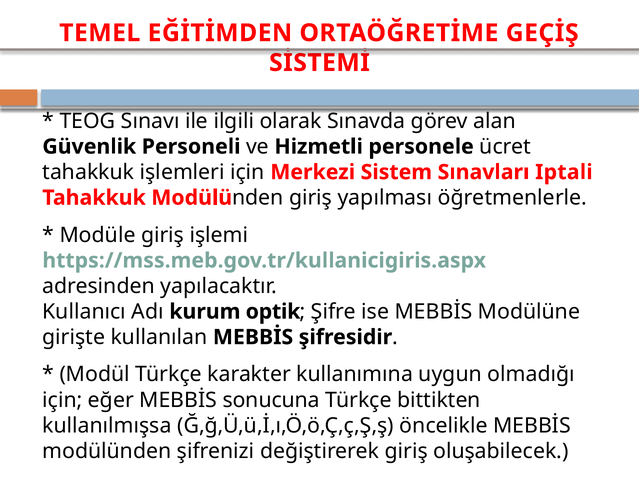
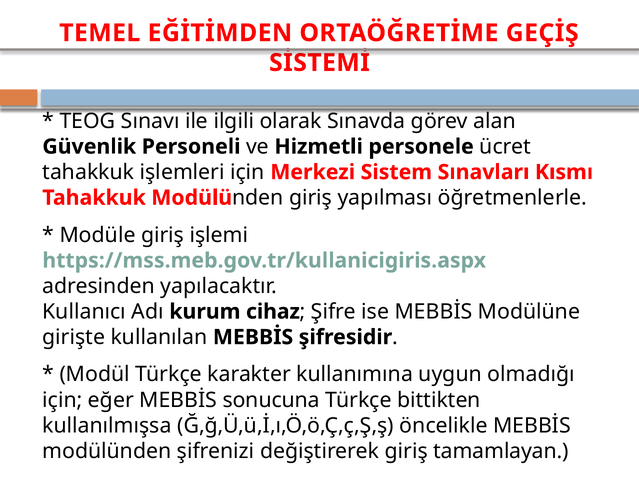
Iptali: Iptali -> Kısmı
optik: optik -> cihaz
oluşabilecek: oluşabilecek -> tamamlayan
